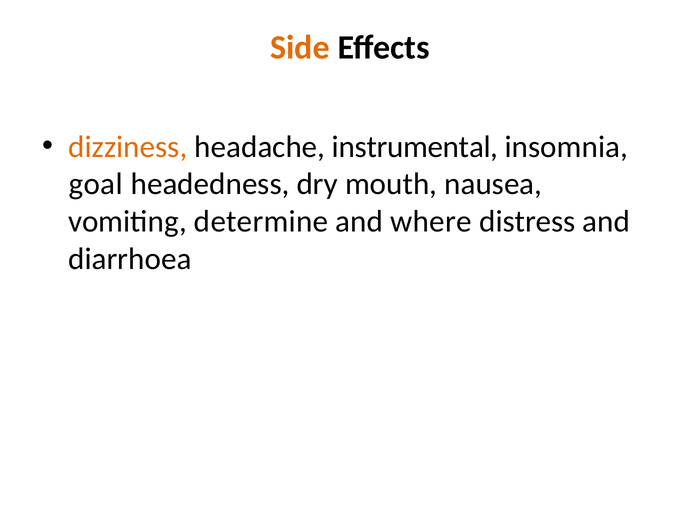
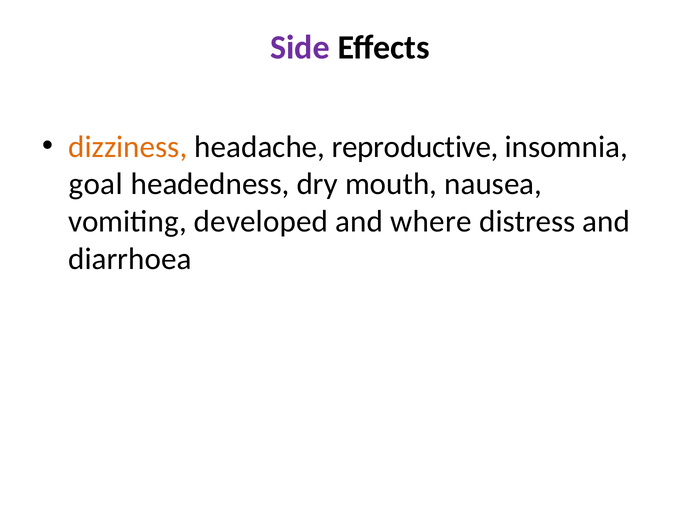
Side colour: orange -> purple
instrumental: instrumental -> reproductive
determine: determine -> developed
